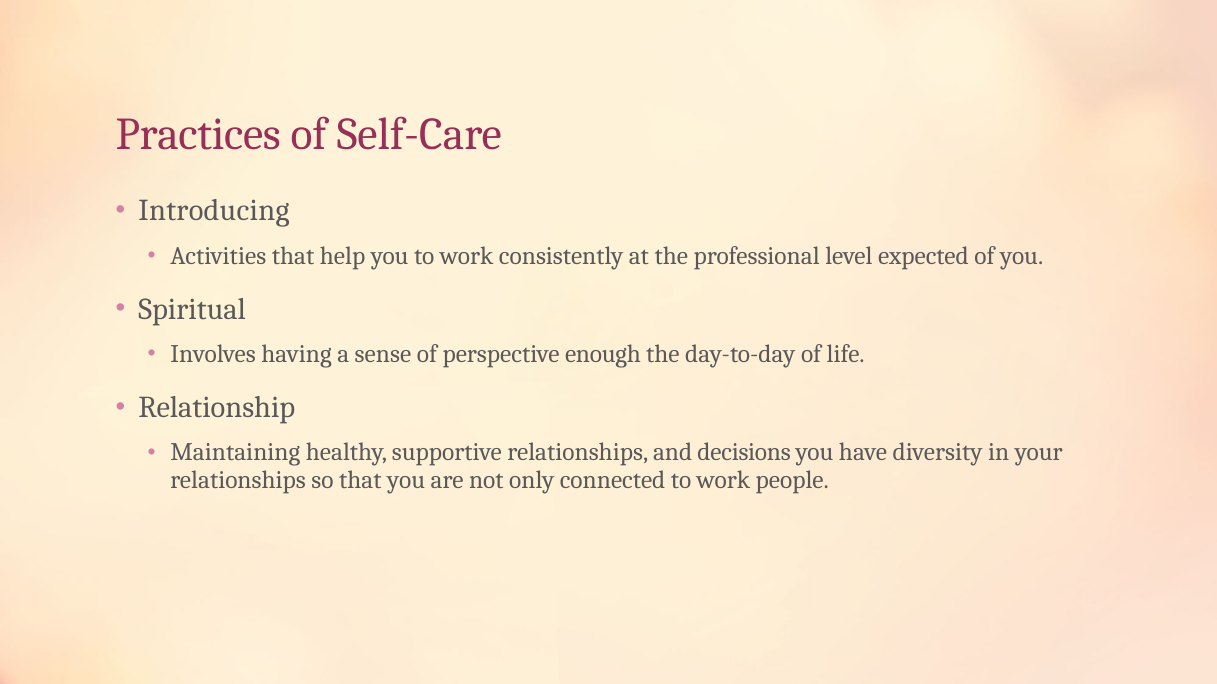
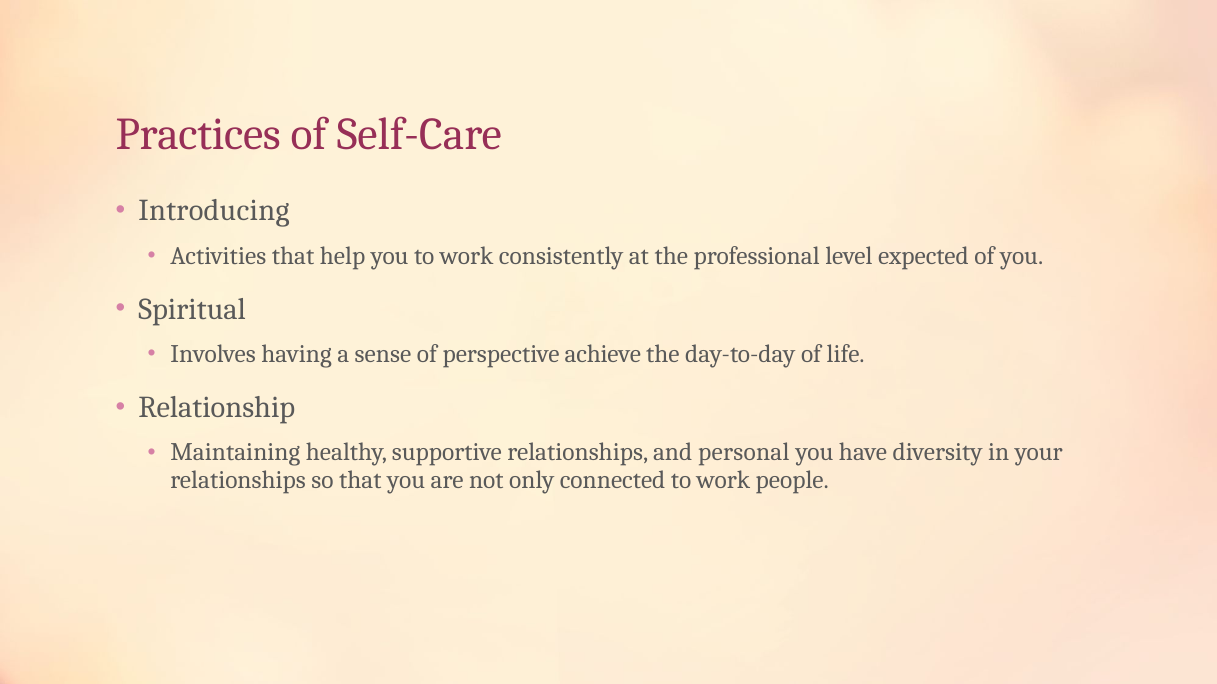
enough: enough -> achieve
decisions: decisions -> personal
